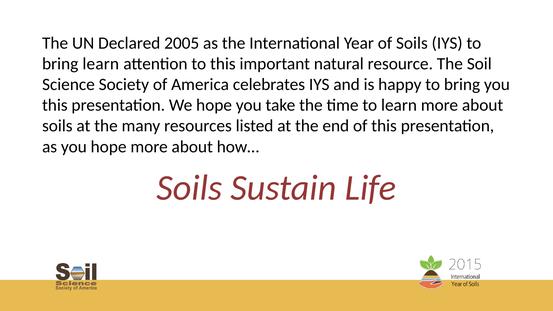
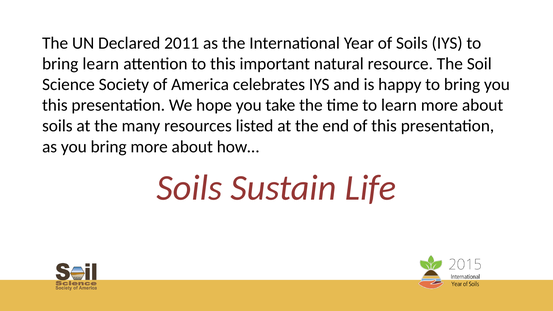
2005: 2005 -> 2011
you hope: hope -> bring
